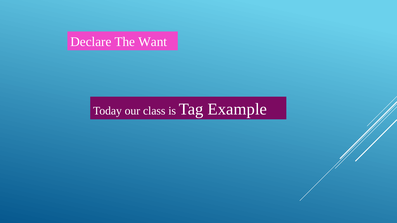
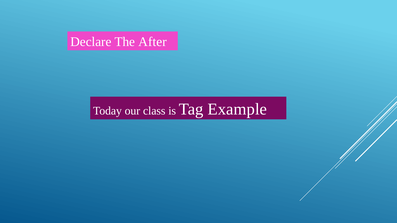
Want: Want -> After
